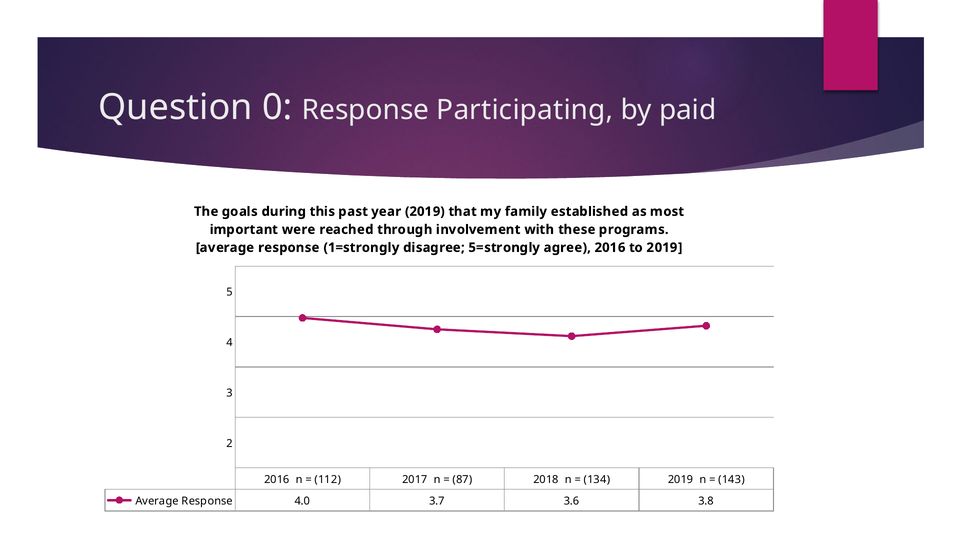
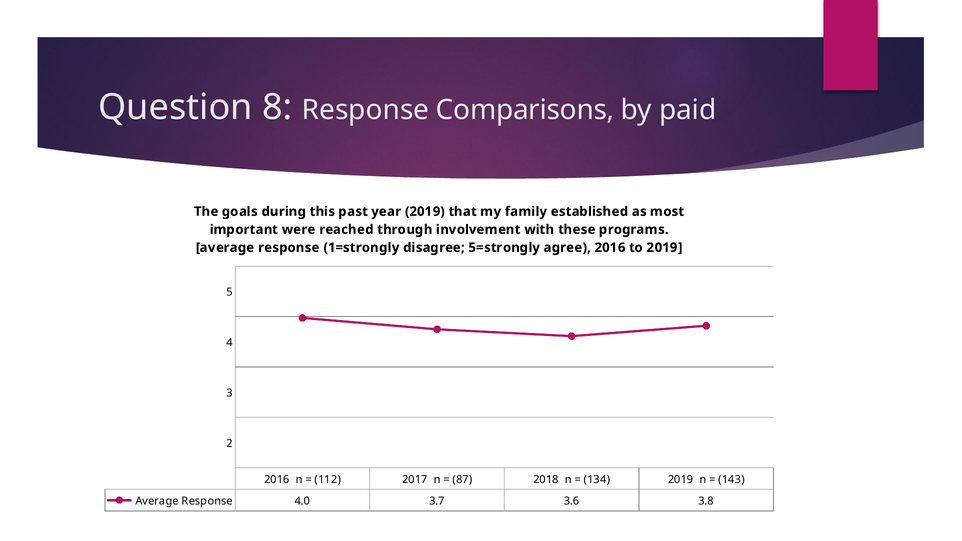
0: 0 -> 8
Participating: Participating -> Comparisons
